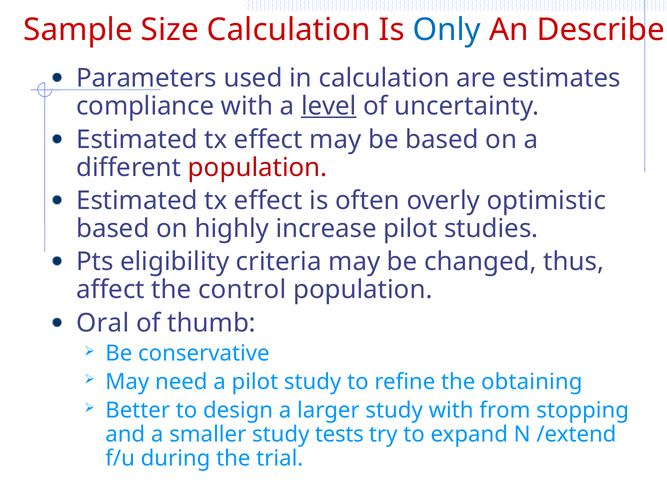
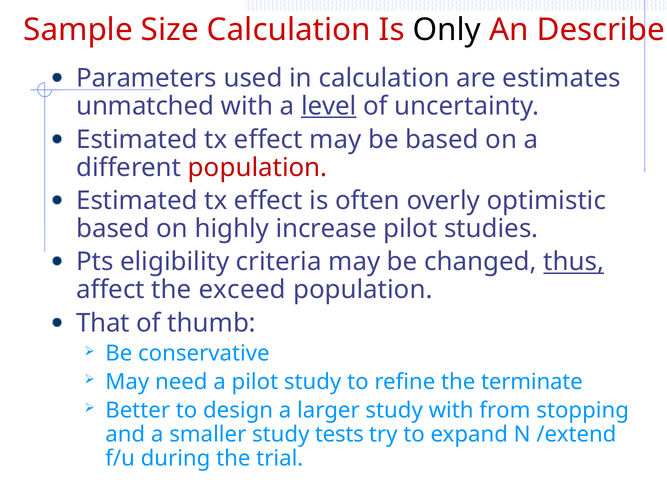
Only colour: blue -> black
compliance: compliance -> unmatched
thus underline: none -> present
control: control -> exceed
Oral: Oral -> That
obtaining: obtaining -> terminate
